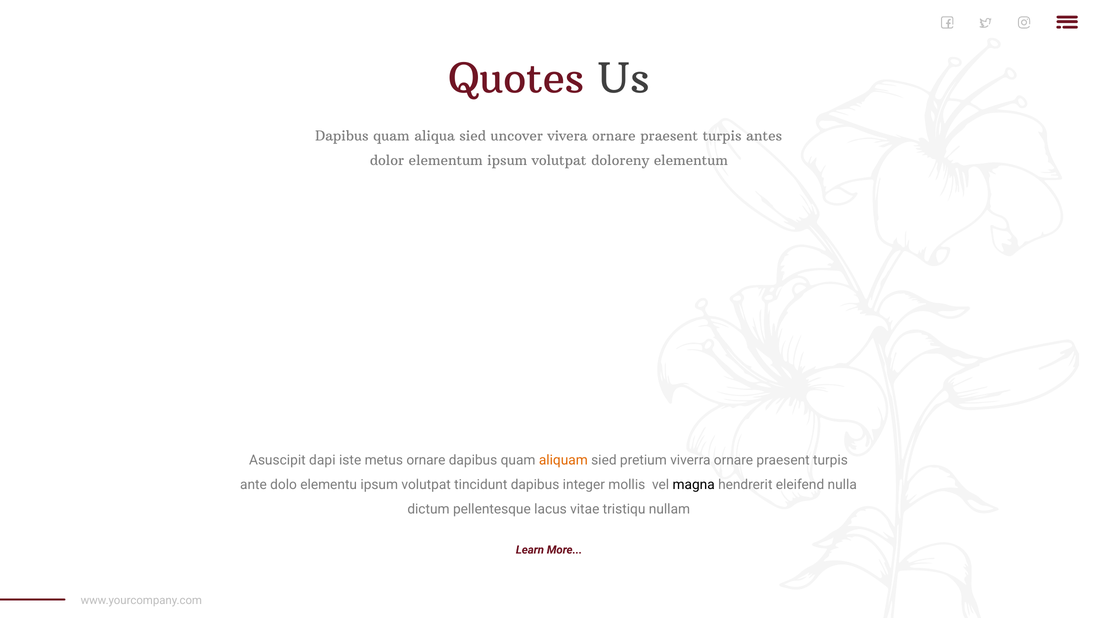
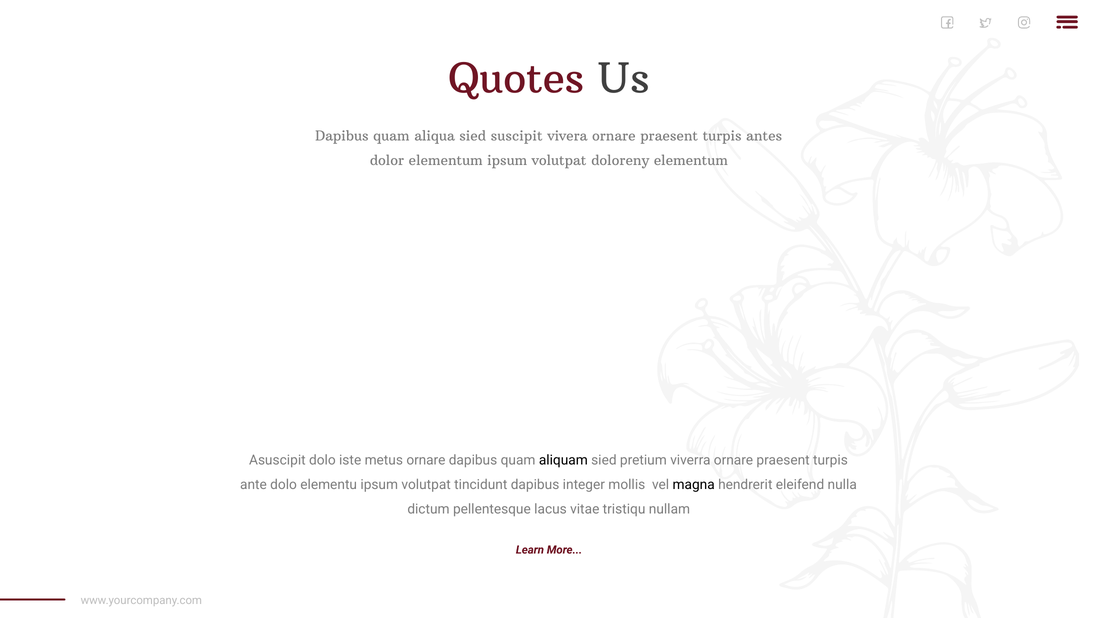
uncover: uncover -> suscipit
Asuscipit dapi: dapi -> dolo
aliquam colour: orange -> black
